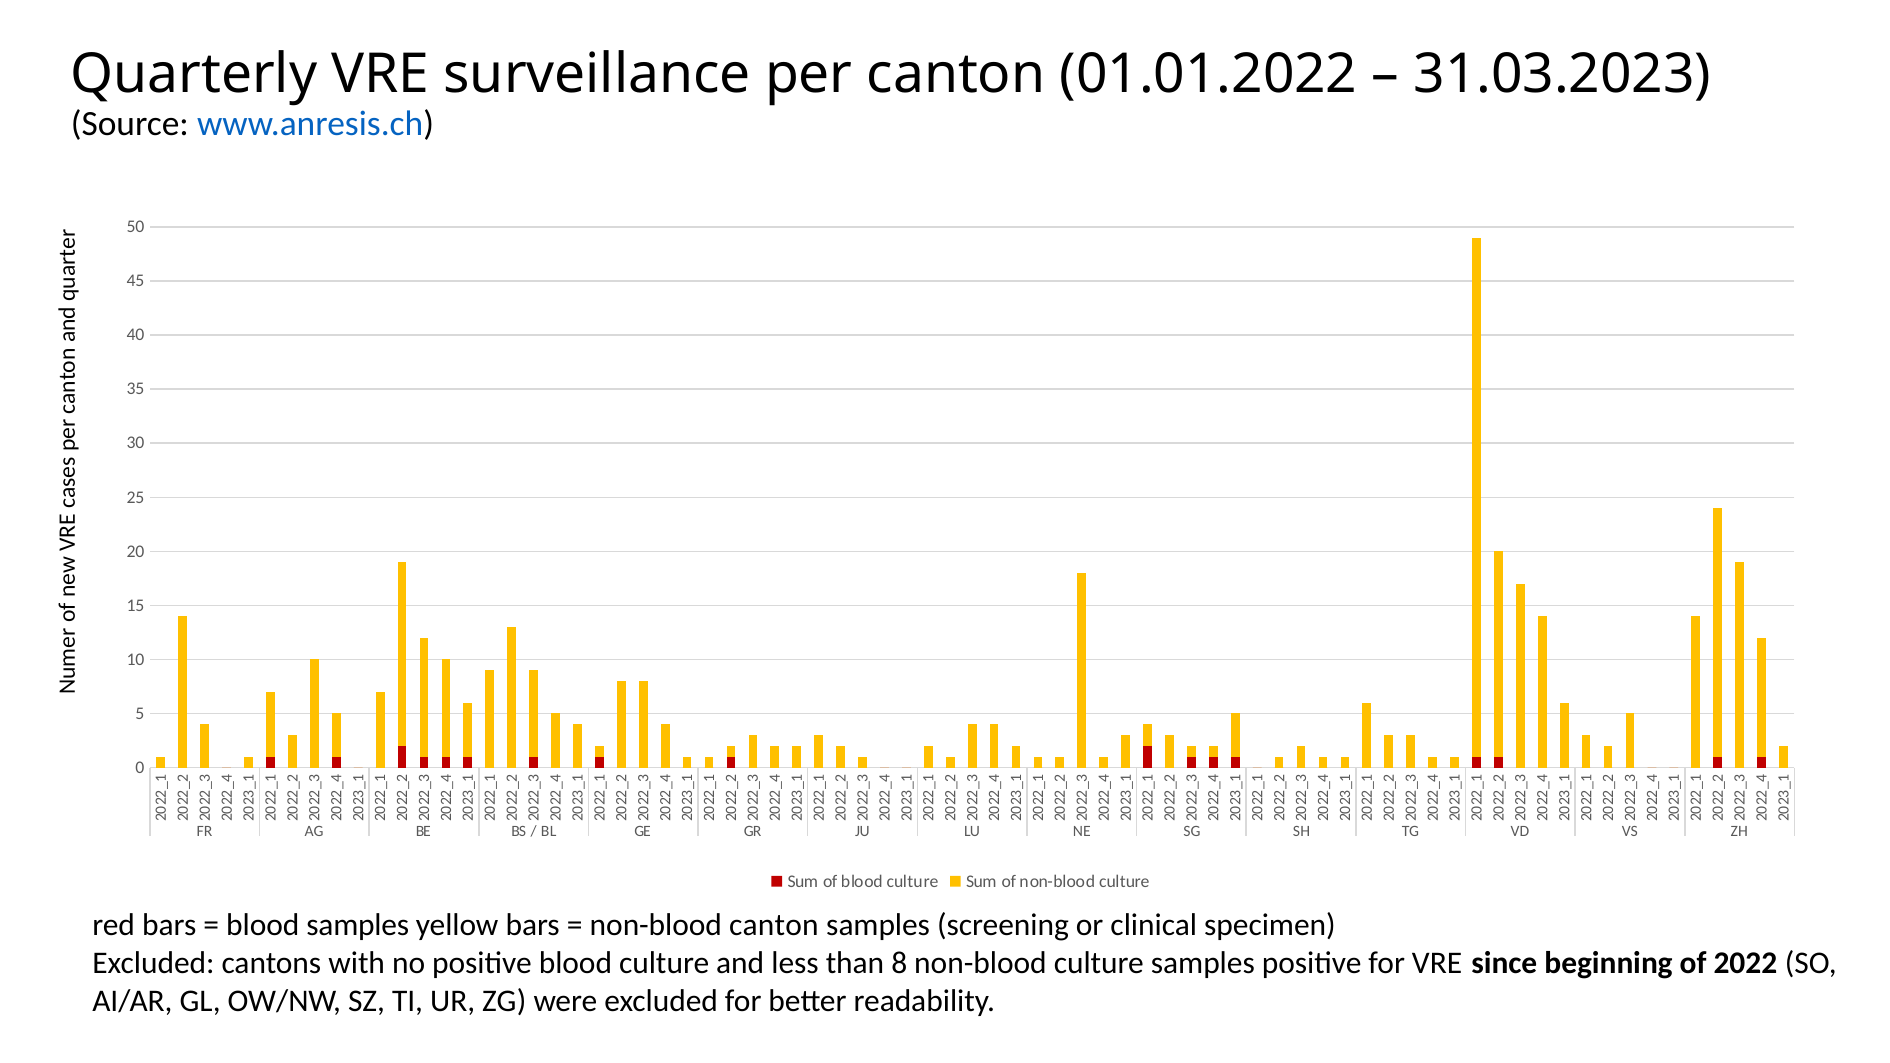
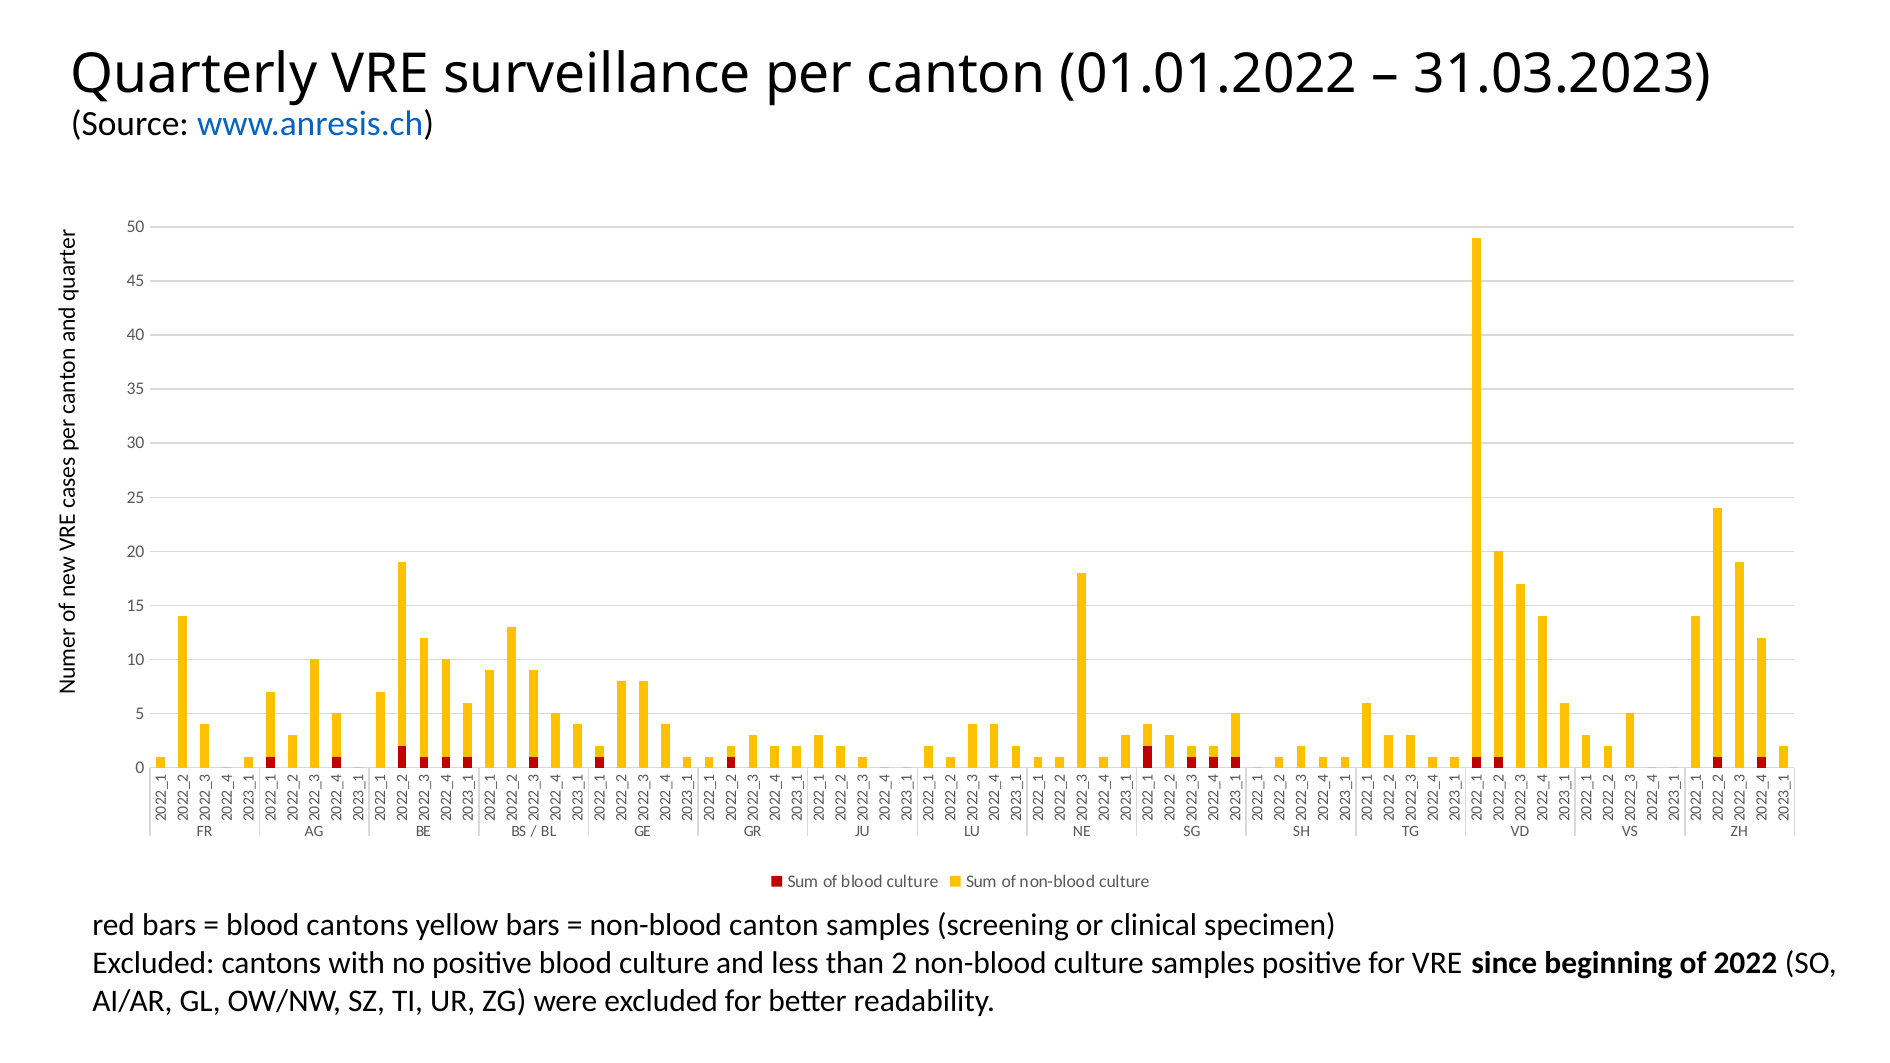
blood samples: samples -> cantons
than 8: 8 -> 2
